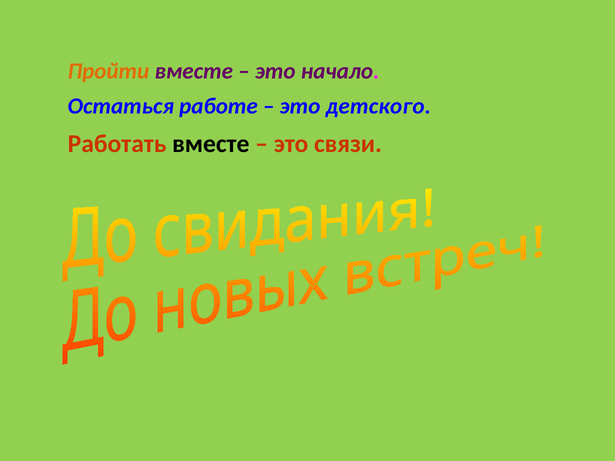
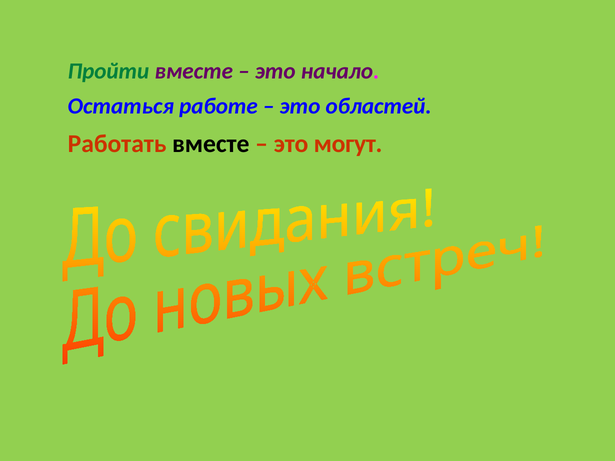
Пройти colour: orange -> green
детского: детского -> областей
связи: связи -> могут
